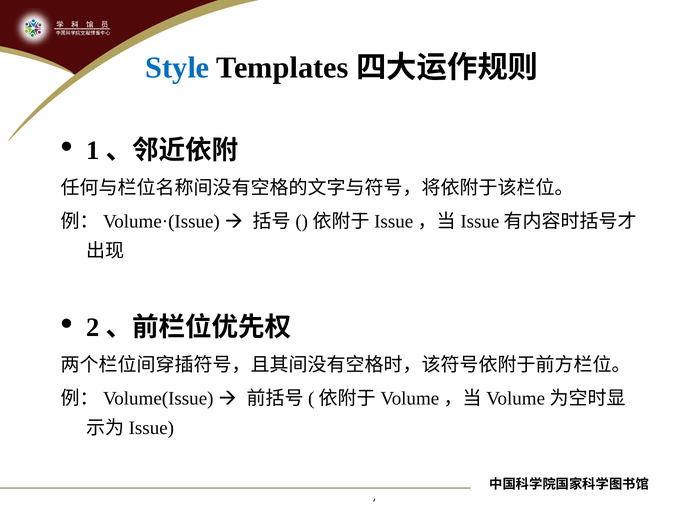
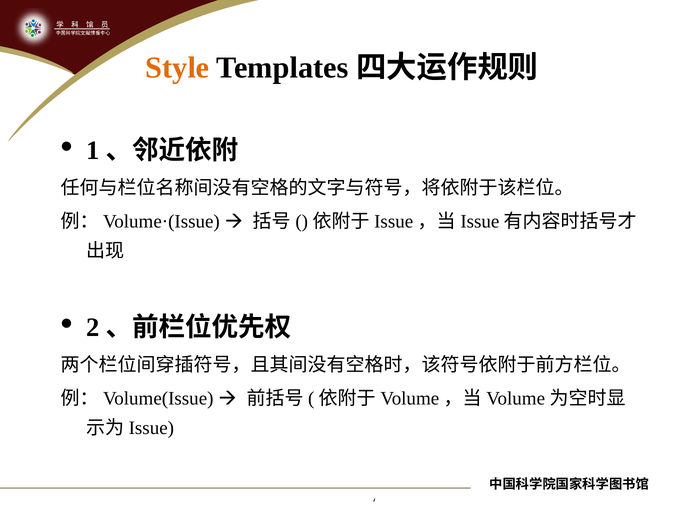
Style colour: blue -> orange
